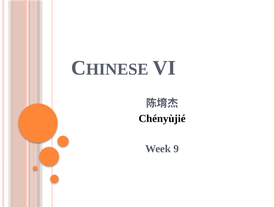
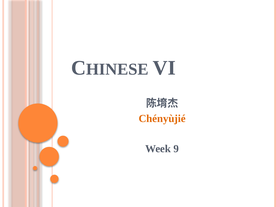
Chényùjié colour: black -> orange
